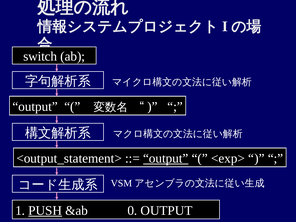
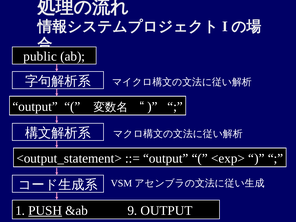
switch: switch -> public
output at (166, 158) underline: present -> none
0: 0 -> 9
